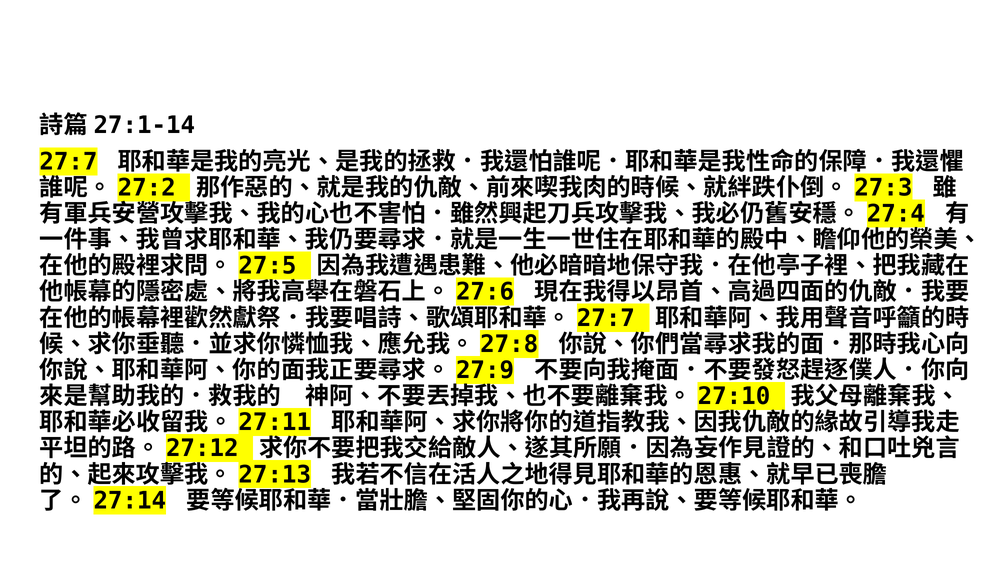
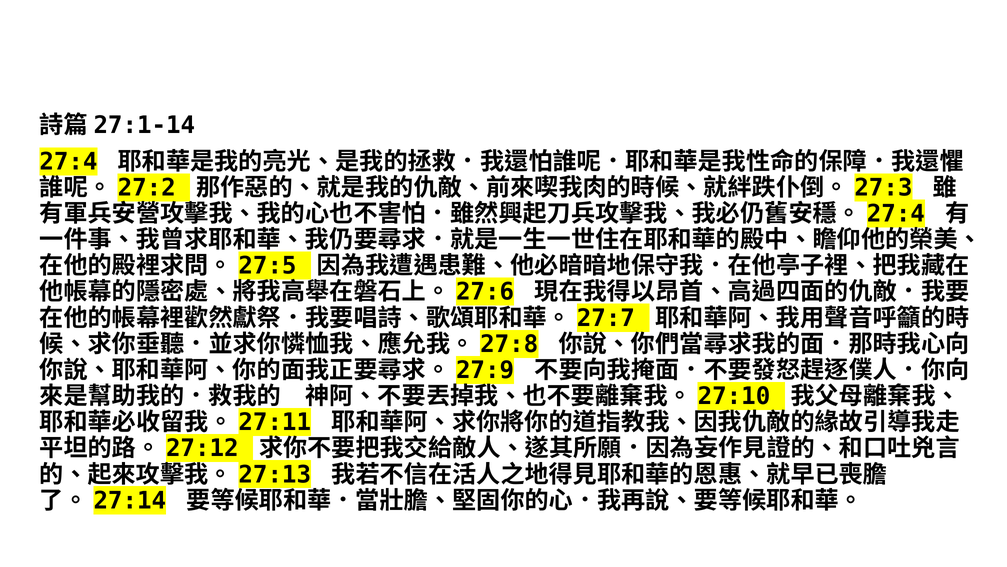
27:7: 27:7 -> 27:4
